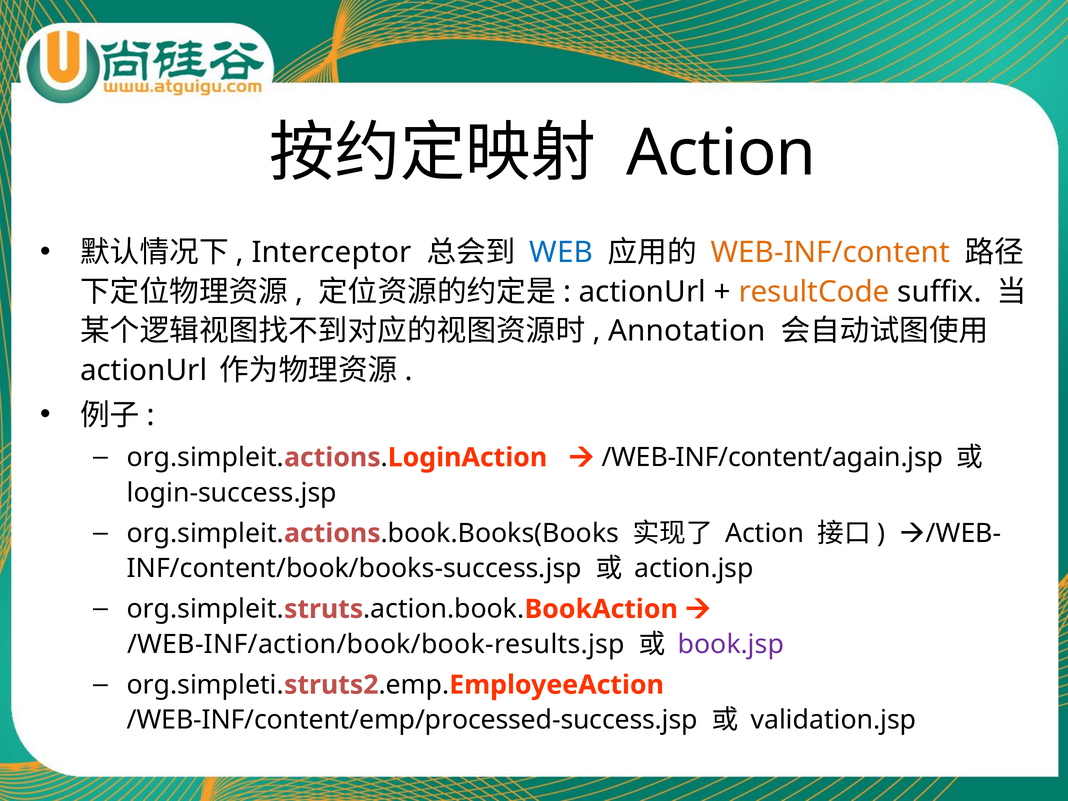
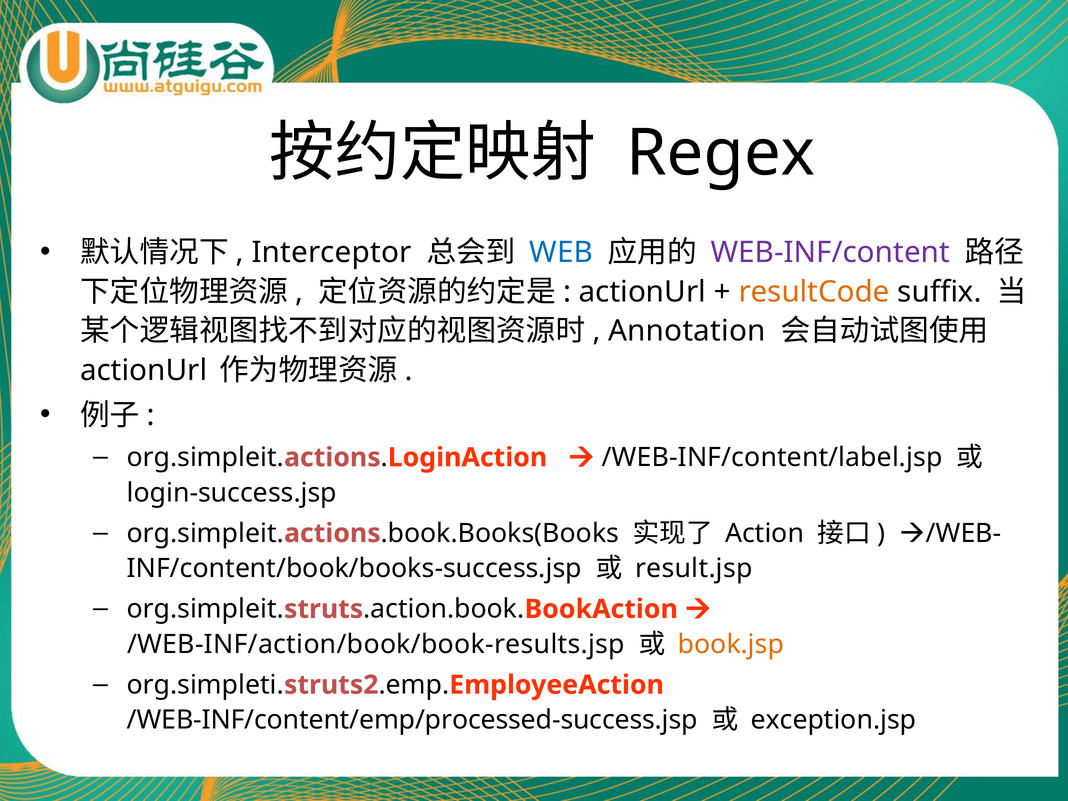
Action at (721, 153): Action -> Regex
WEB-INF/content colour: orange -> purple
/WEB-INF/content/again.jsp: /WEB-INF/content/again.jsp -> /WEB-INF/content/label.jsp
action.jsp: action.jsp -> result.jsp
book.jsp colour: purple -> orange
validation.jsp: validation.jsp -> exception.jsp
